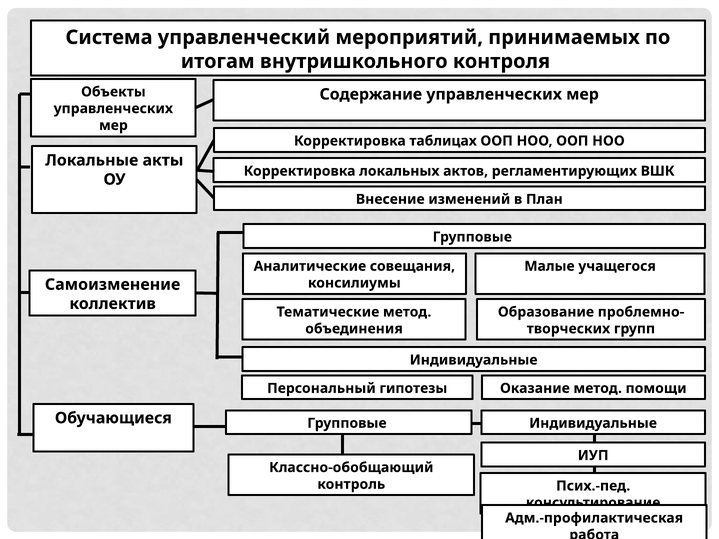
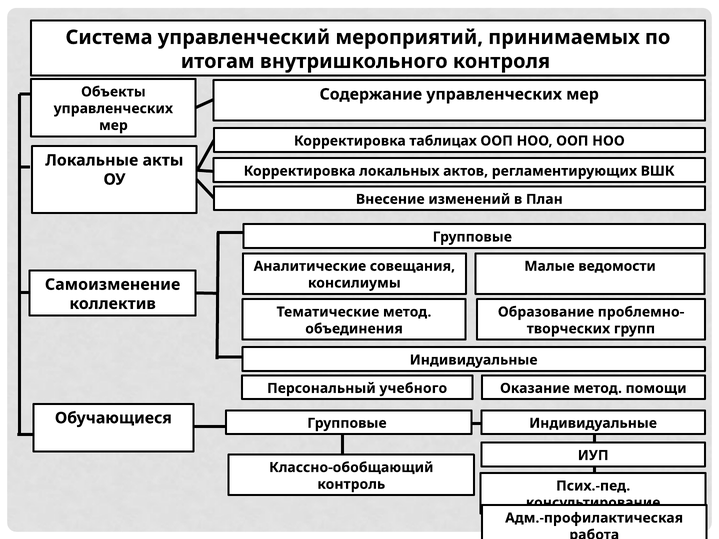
учащегося: учащегося -> ведомости
гипотезы: гипотезы -> учебного
